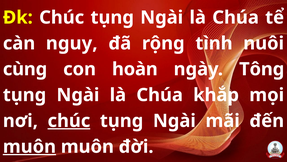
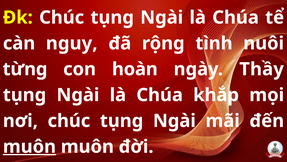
cùng: cùng -> từng
Tông: Tông -> Thầy
chúc at (69, 120) underline: present -> none
